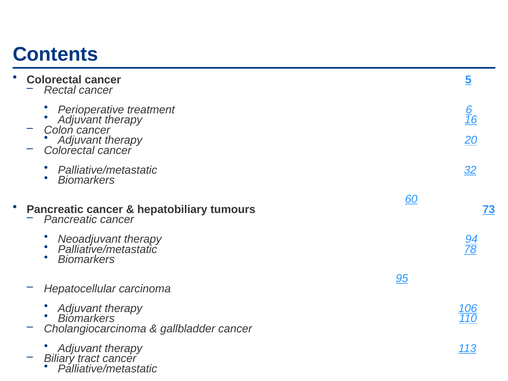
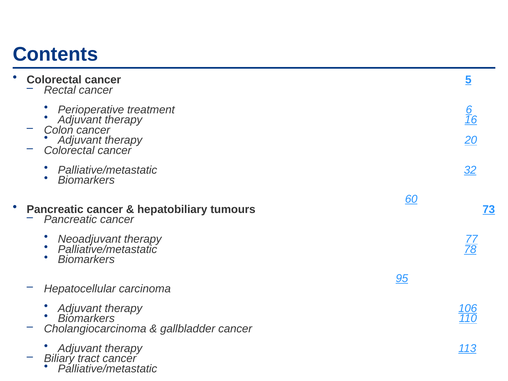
94: 94 -> 77
